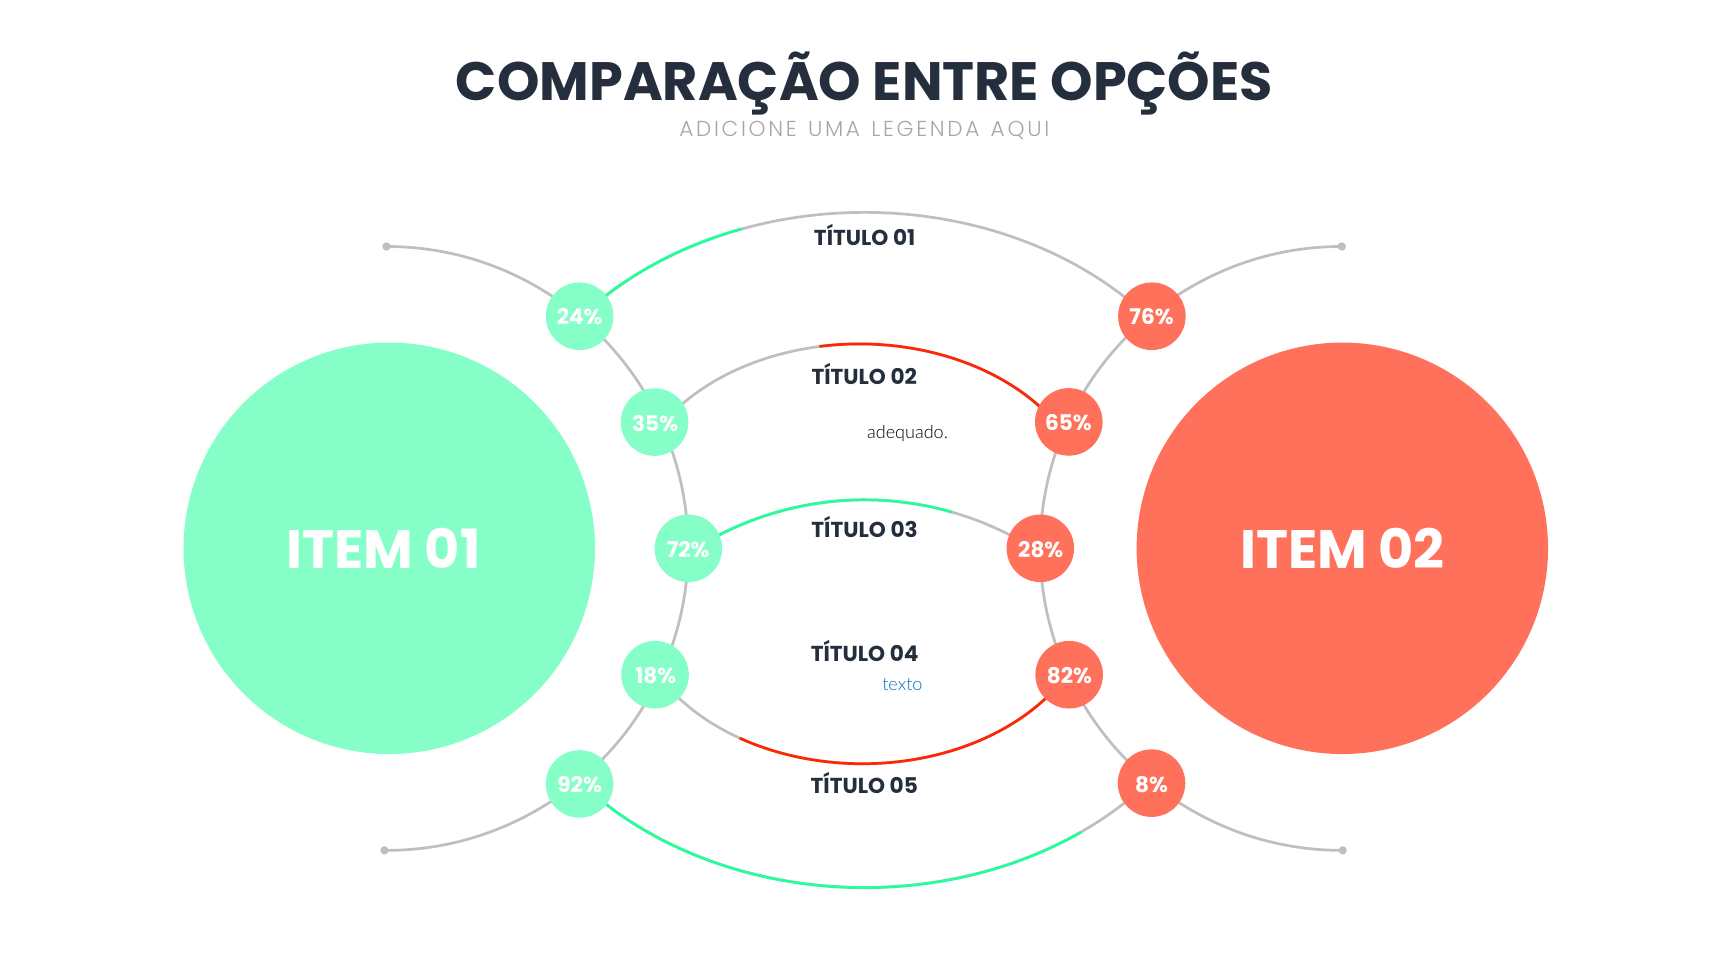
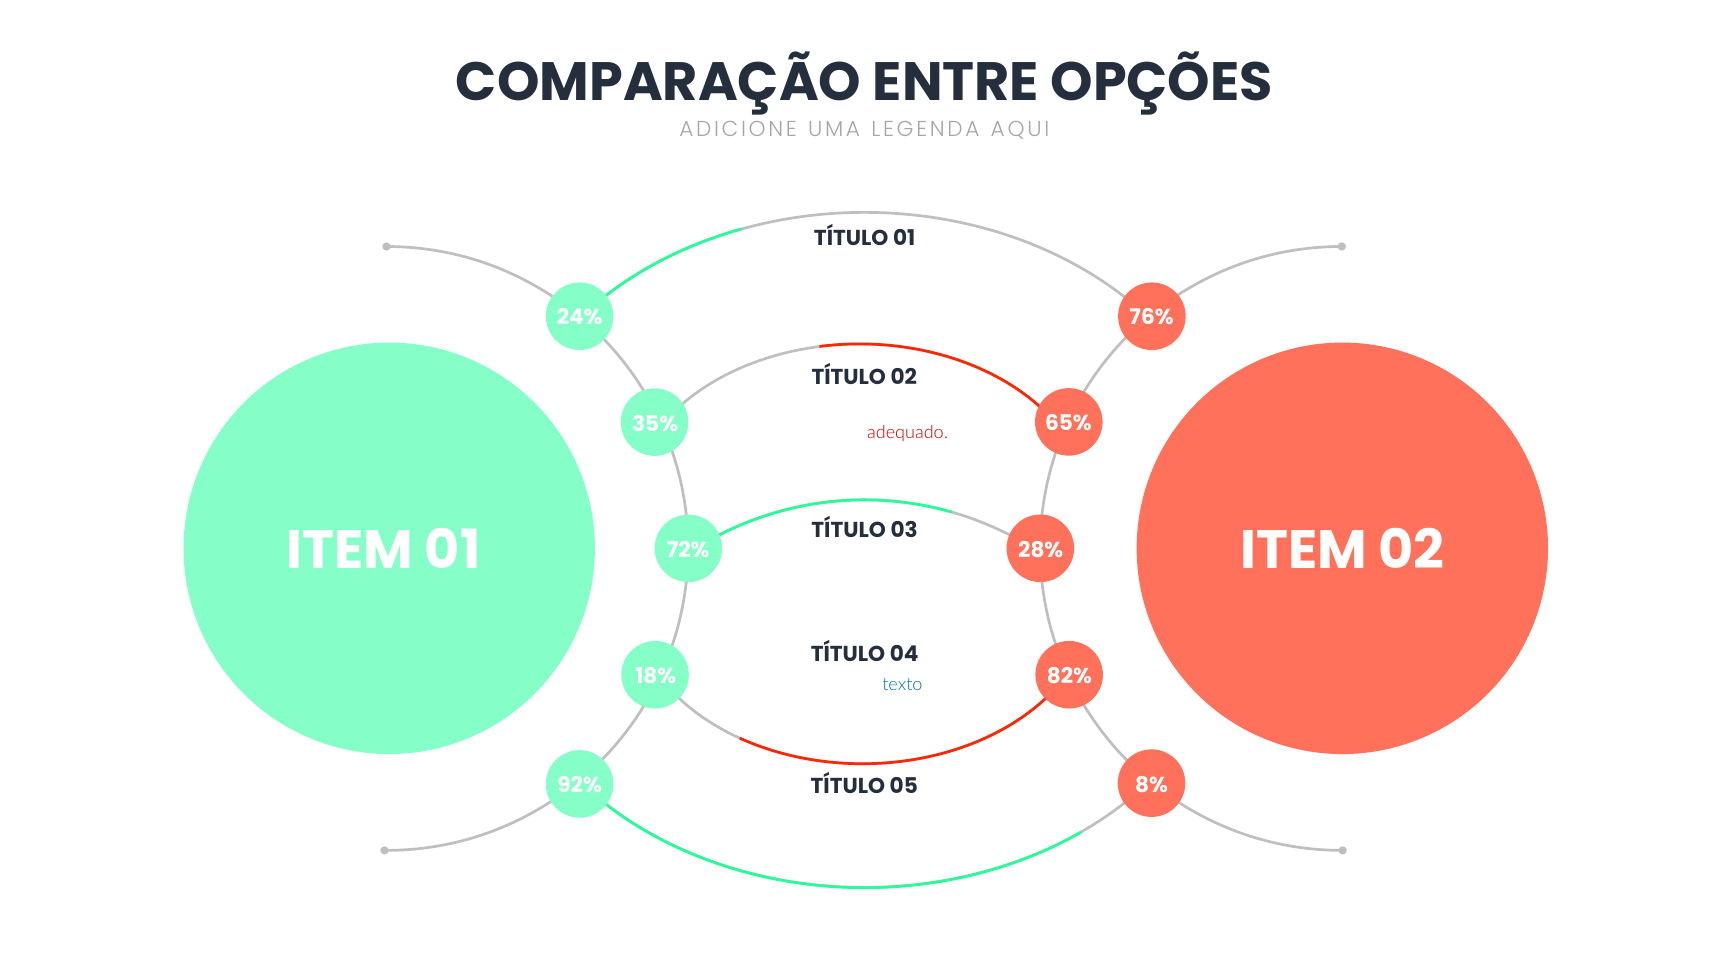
adequado at (908, 432) colour: black -> red
